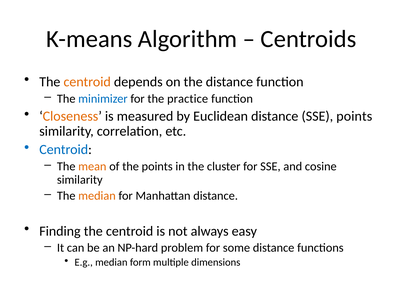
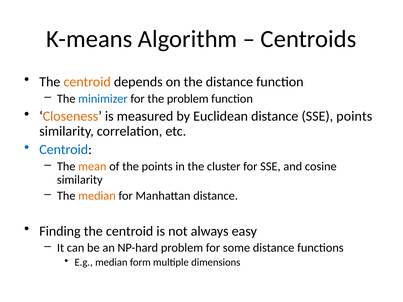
the practice: practice -> problem
